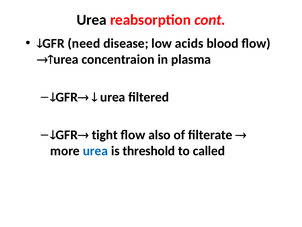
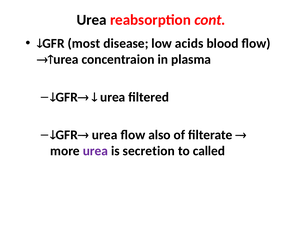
need: need -> most
GFR tight: tight -> urea
urea at (95, 151) colour: blue -> purple
threshold: threshold -> secretion
